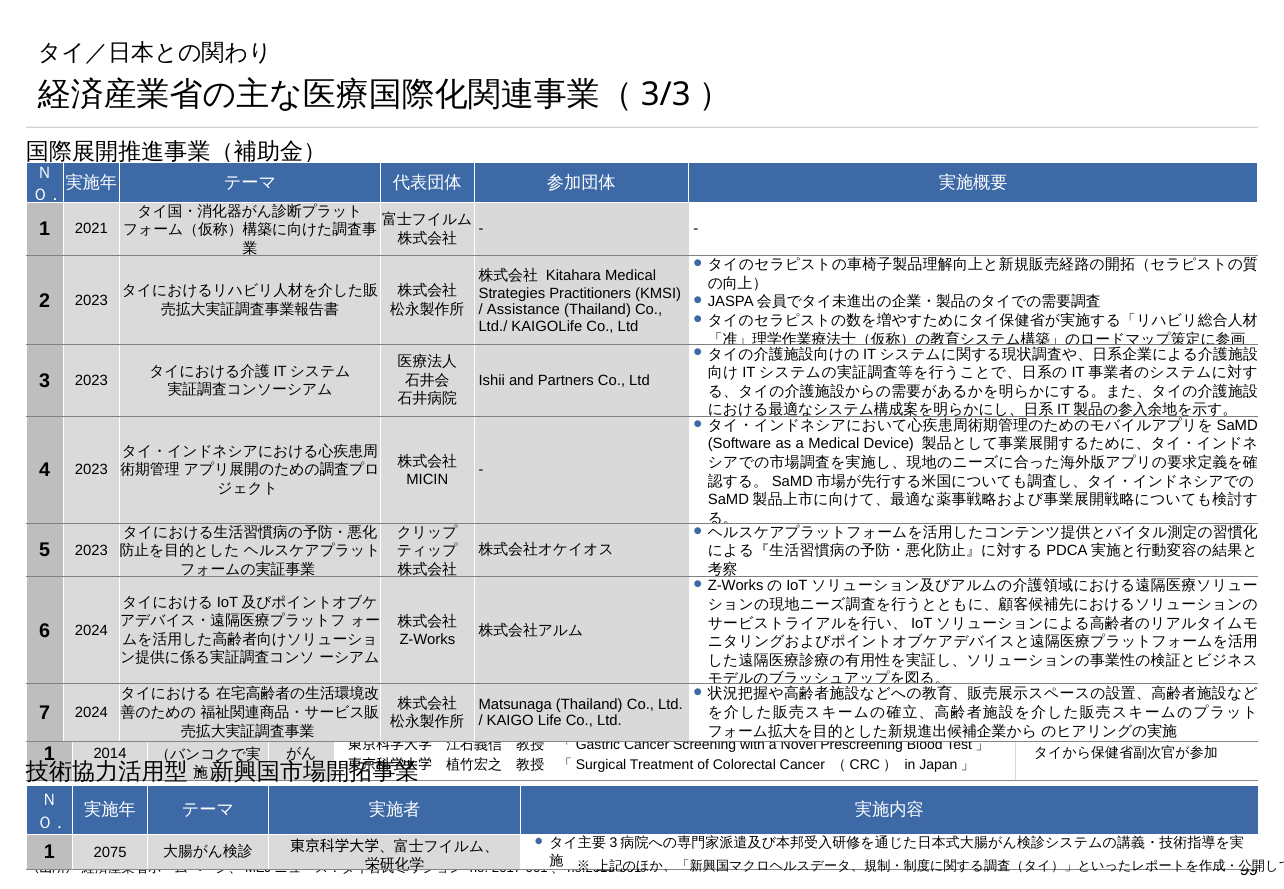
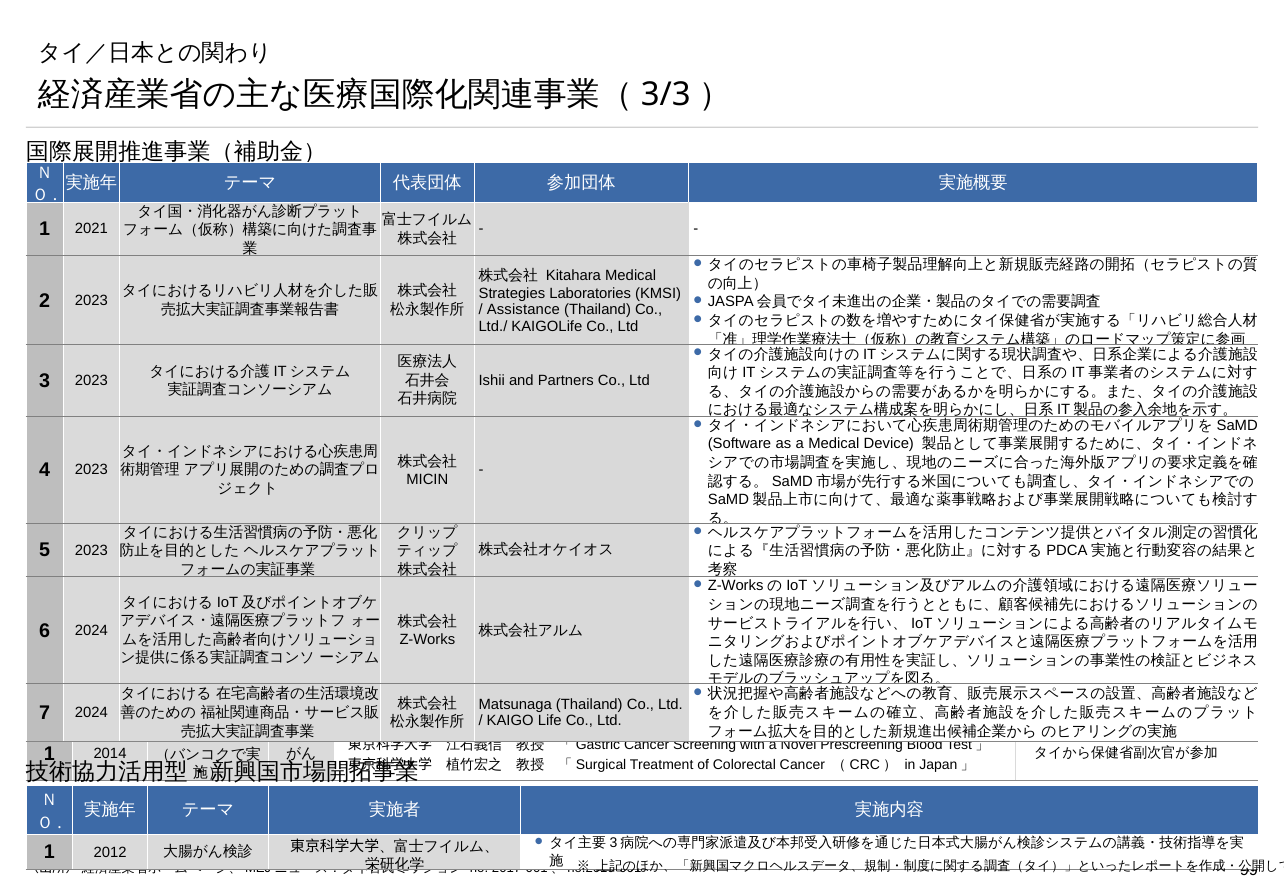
Practitioners: Practitioners -> Laboratories
2075: 2075 -> 2012
